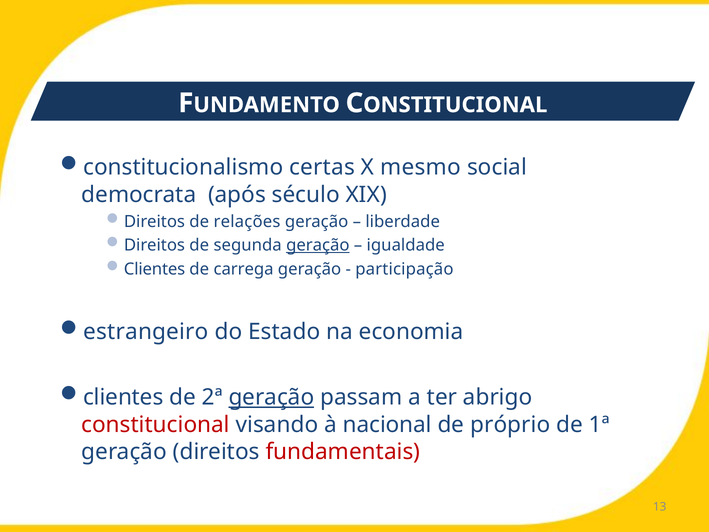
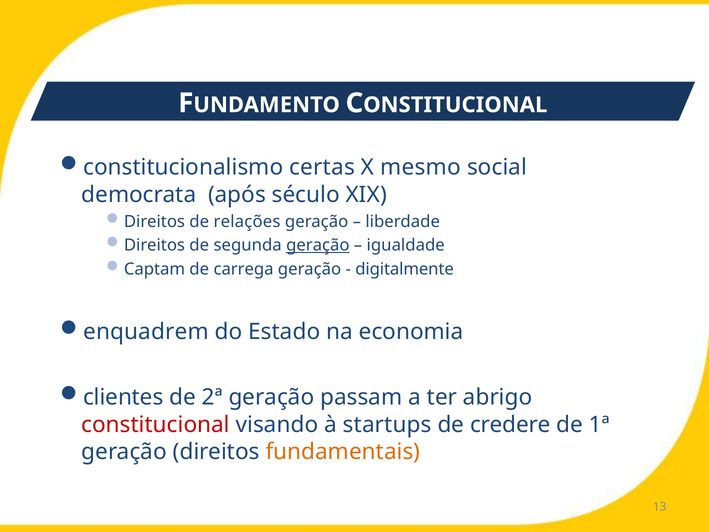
Clientes at (155, 269): Clientes -> Captam
participação: participação -> digitalmente
estrangeiro: estrangeiro -> enquadrem
geração at (271, 397) underline: present -> none
nacional: nacional -> startups
próprio: próprio -> credere
fundamentais colour: red -> orange
